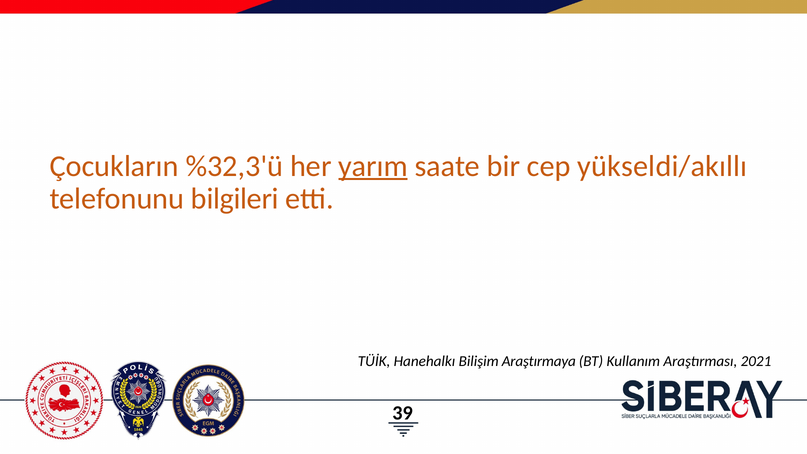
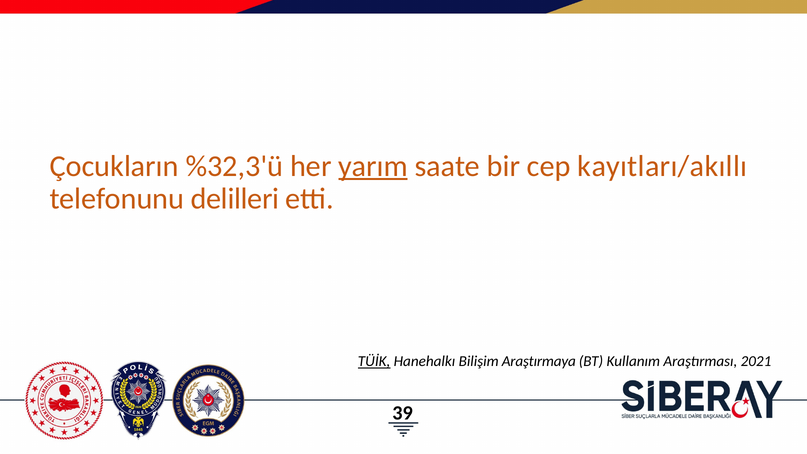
yükseldi/akıllı: yükseldi/akıllı -> kayıtları/akıllı
bilgileri: bilgileri -> delilleri
TÜİK underline: none -> present
